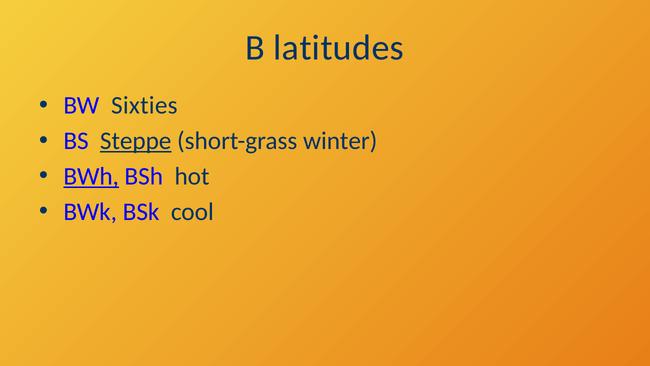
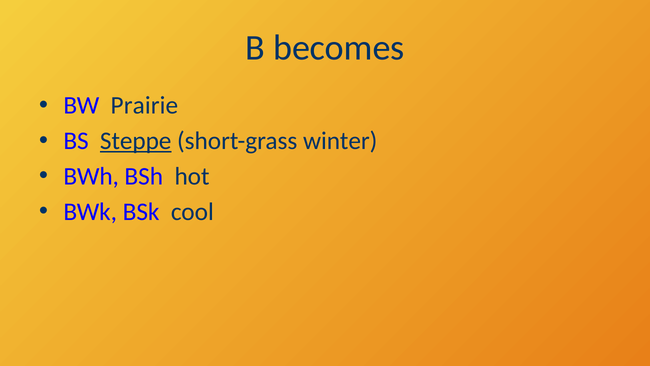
latitudes: latitudes -> becomes
Sixties: Sixties -> Prairie
BWh underline: present -> none
